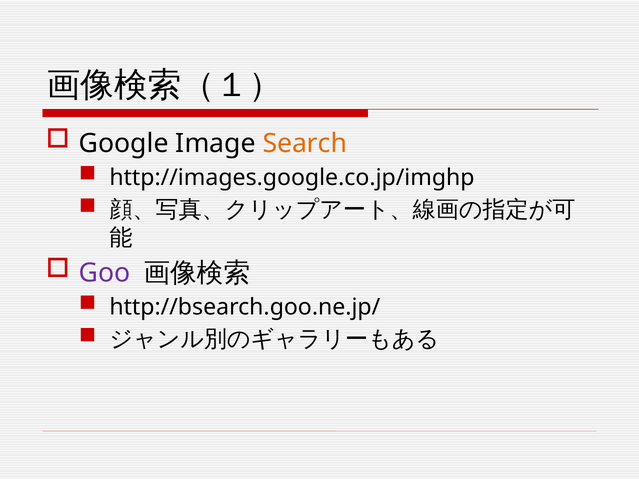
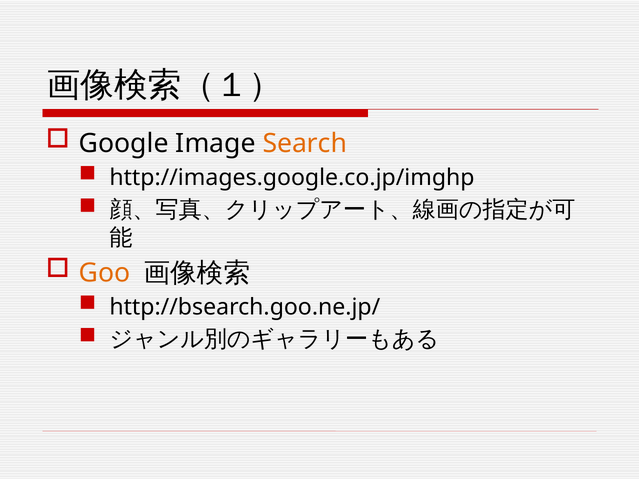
Goo colour: purple -> orange
